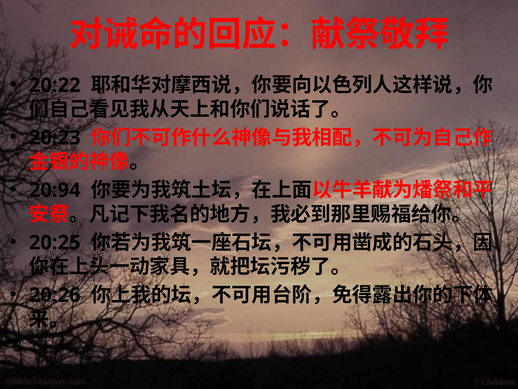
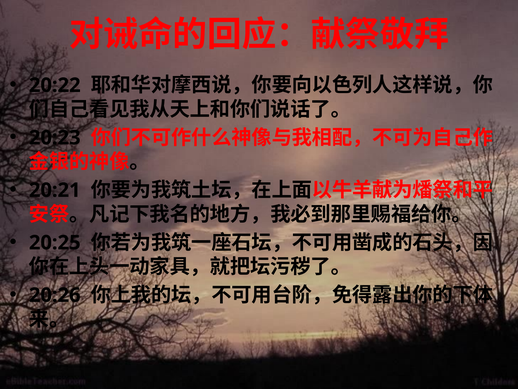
20:94: 20:94 -> 20:21
